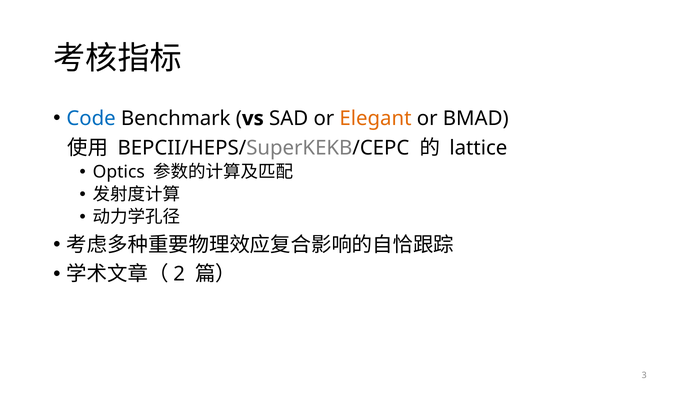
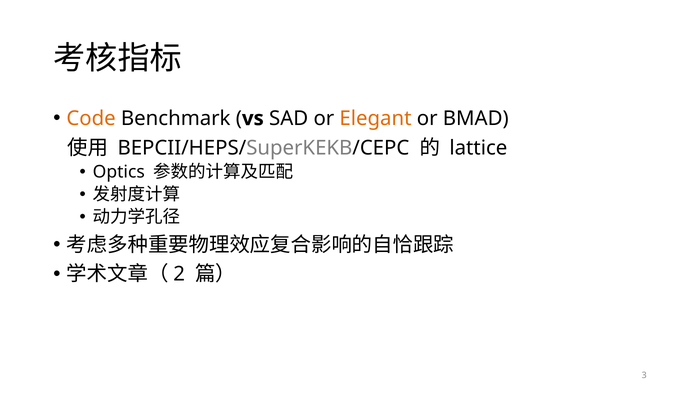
Code colour: blue -> orange
